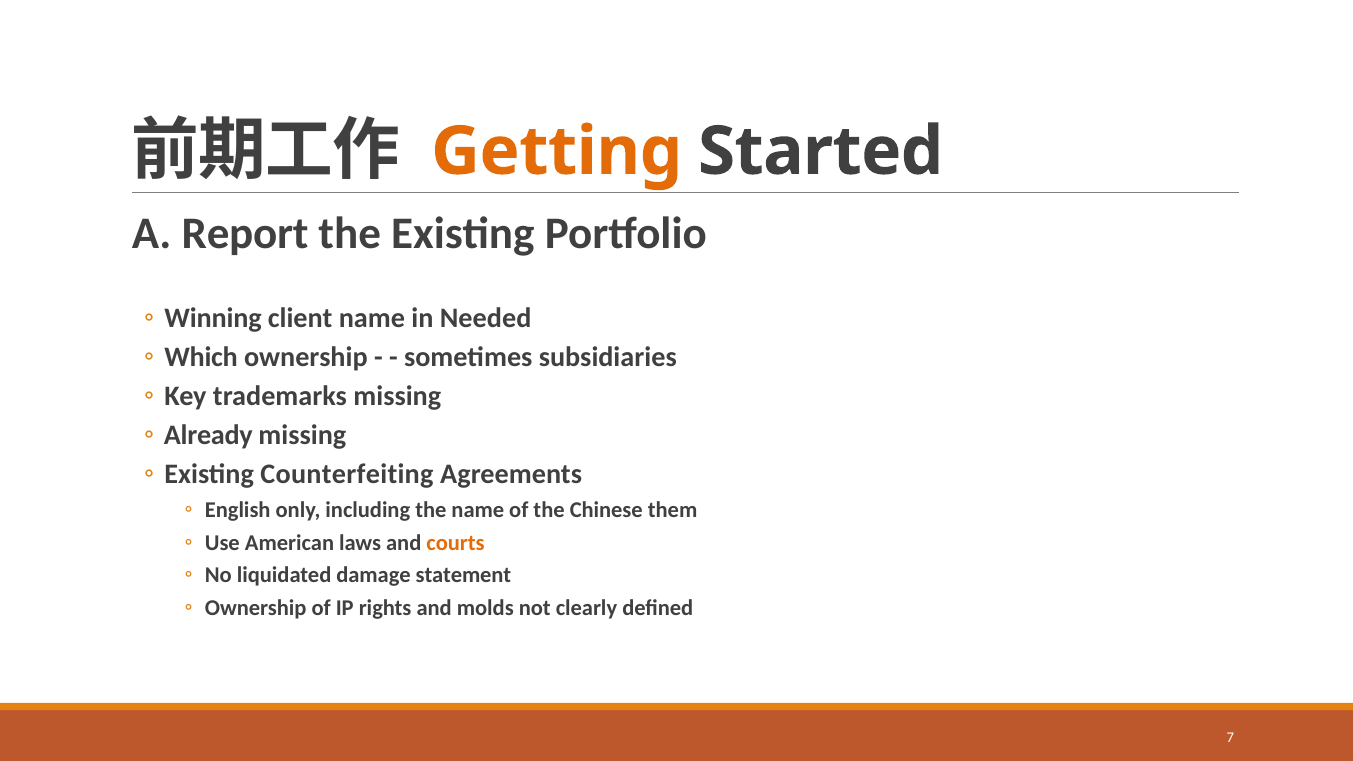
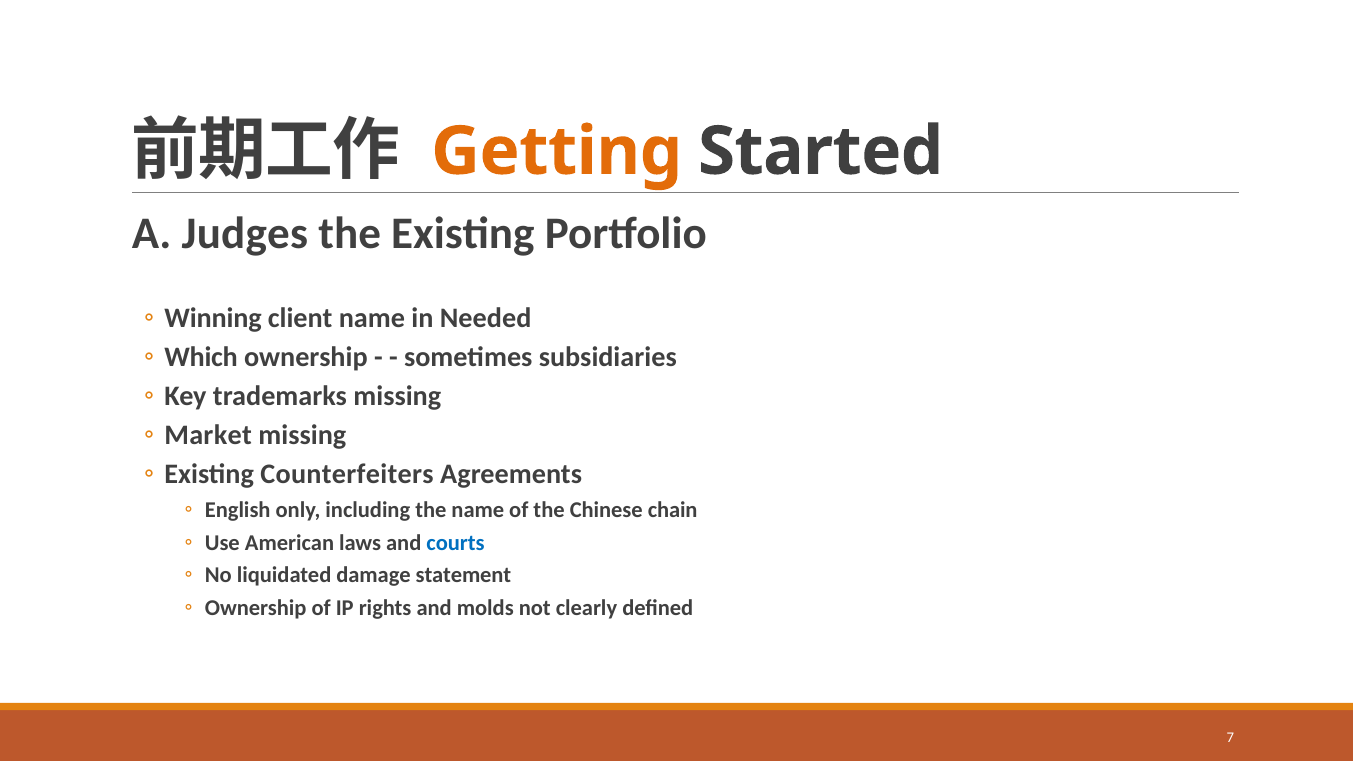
Report: Report -> Judges
Already: Already -> Market
Counterfeiting: Counterfeiting -> Counterfeiters
them: them -> chain
courts colour: orange -> blue
